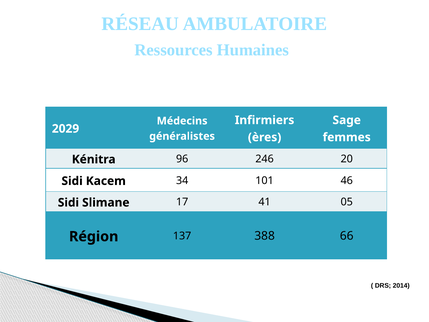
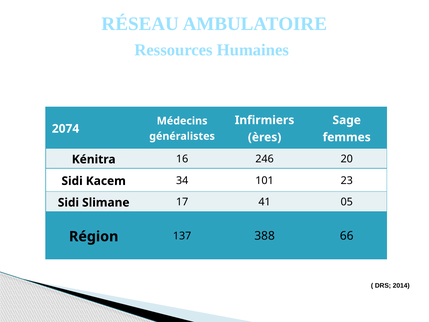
2029: 2029 -> 2074
96: 96 -> 16
46: 46 -> 23
